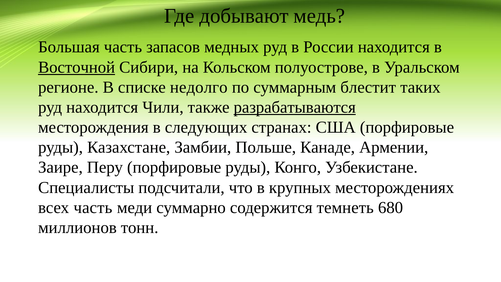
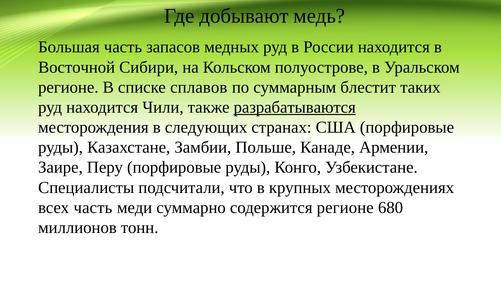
Восточной underline: present -> none
недолго: недолго -> сплавов
содержится темнеть: темнеть -> регионе
